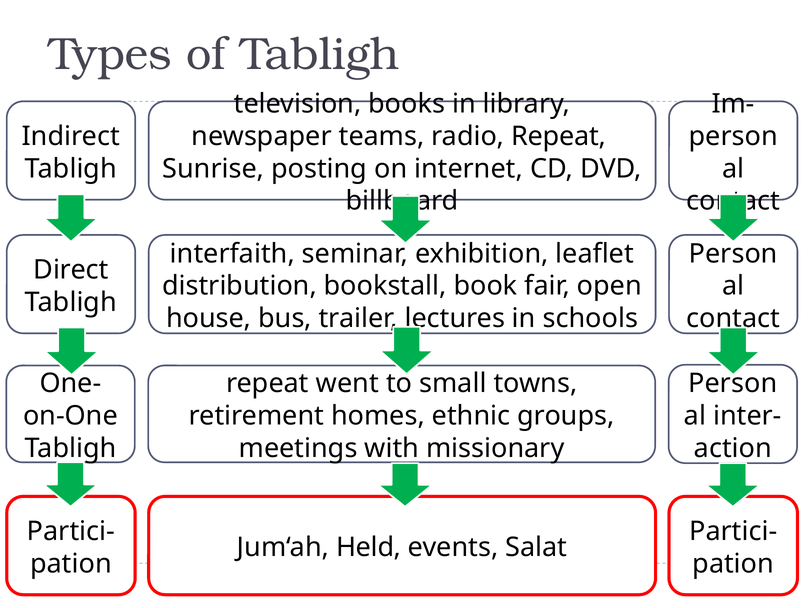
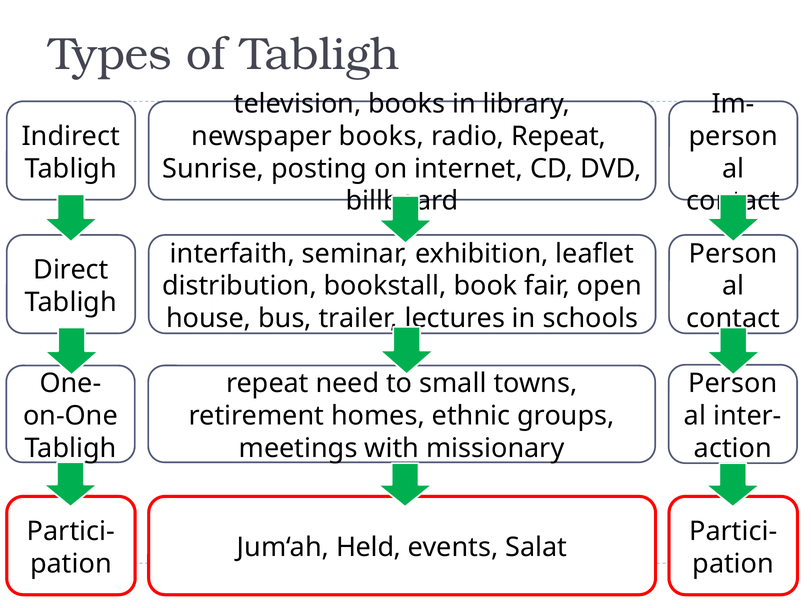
newspaper teams: teams -> books
went: went -> need
